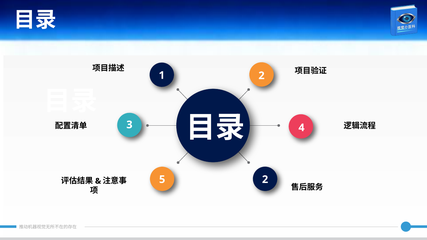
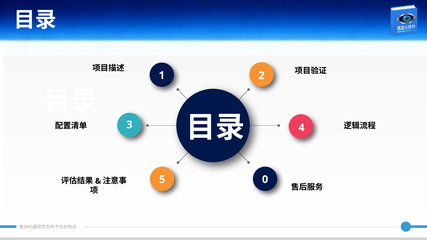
5 2: 2 -> 0
